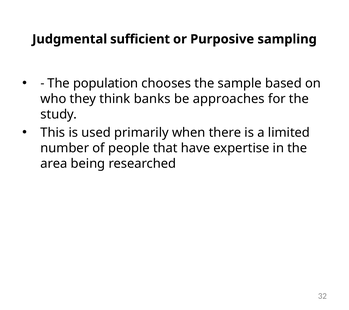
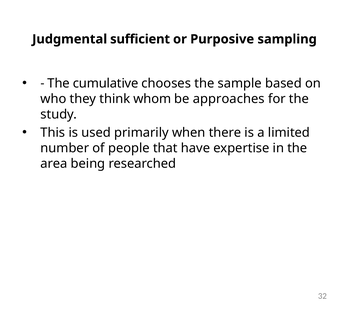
population: population -> cumulative
banks: banks -> whom
